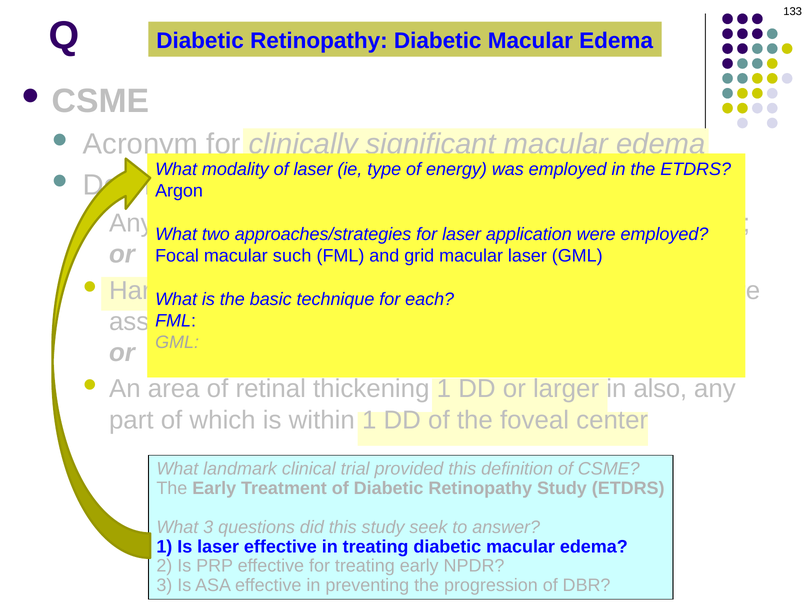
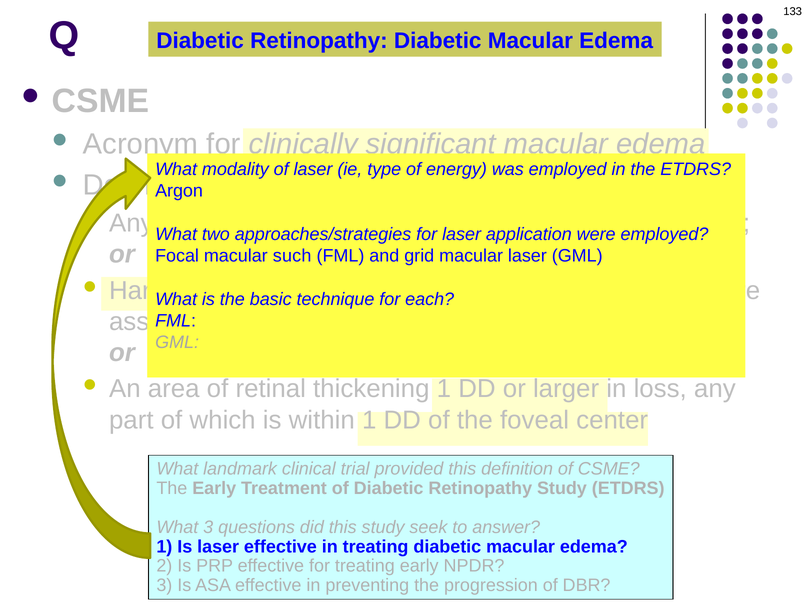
also: also -> loss
